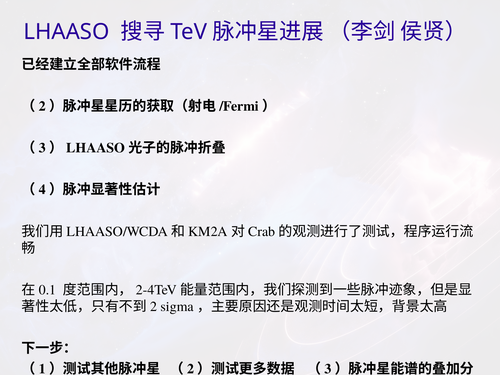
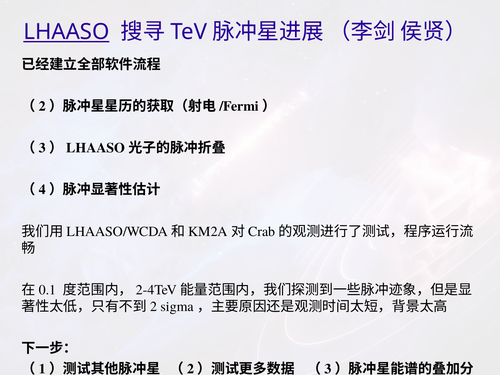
LHAASO underline: none -> present
